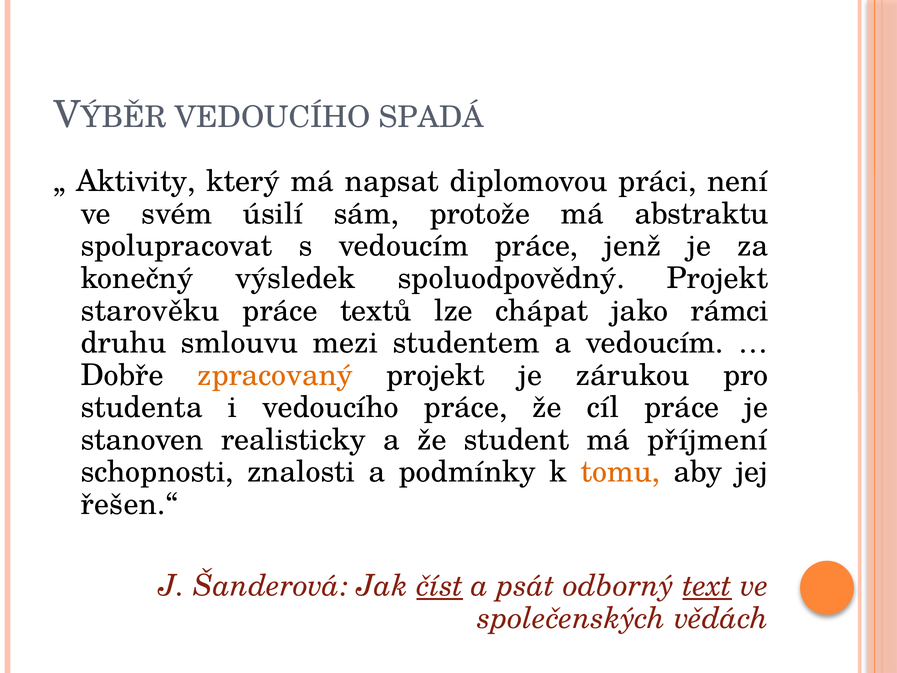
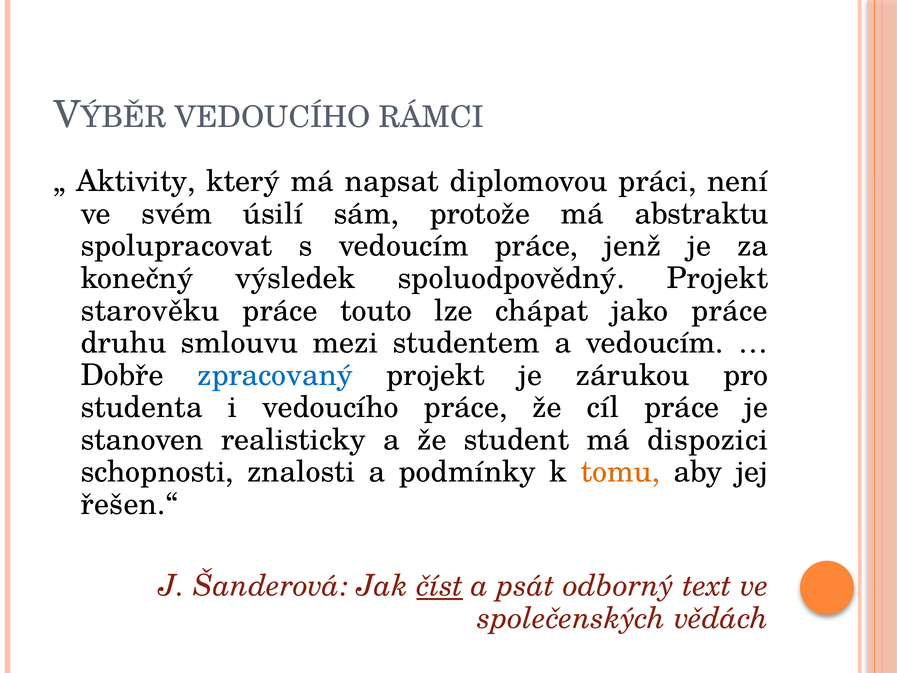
SPADÁ: SPADÁ -> RÁMCI
textů: textů -> touto
jako rámci: rámci -> práce
zpracovaný colour: orange -> blue
příjmení: příjmení -> dispozici
text underline: present -> none
